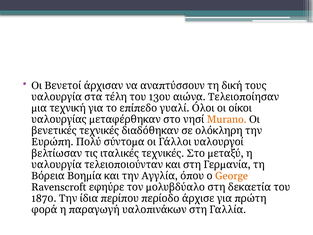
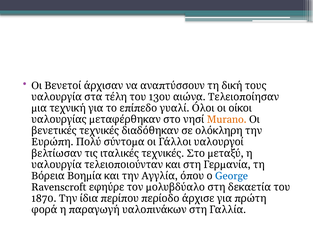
George colour: orange -> blue
